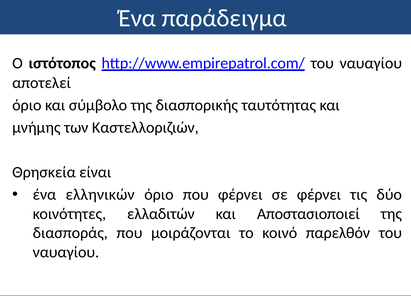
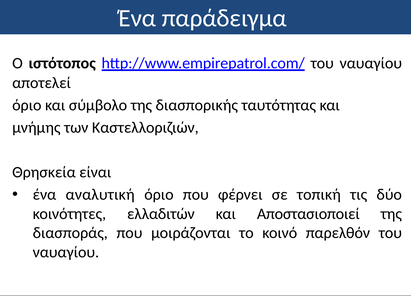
ελληνικών: ελληνικών -> αναλυτική
σε φέρνει: φέρνει -> τοπική
